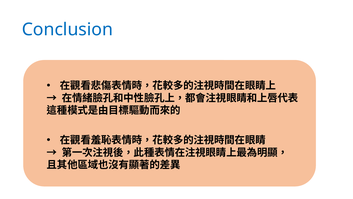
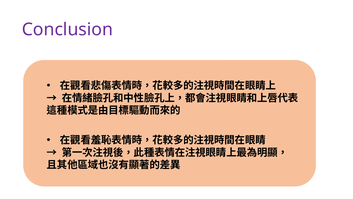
Conclusion colour: blue -> purple
